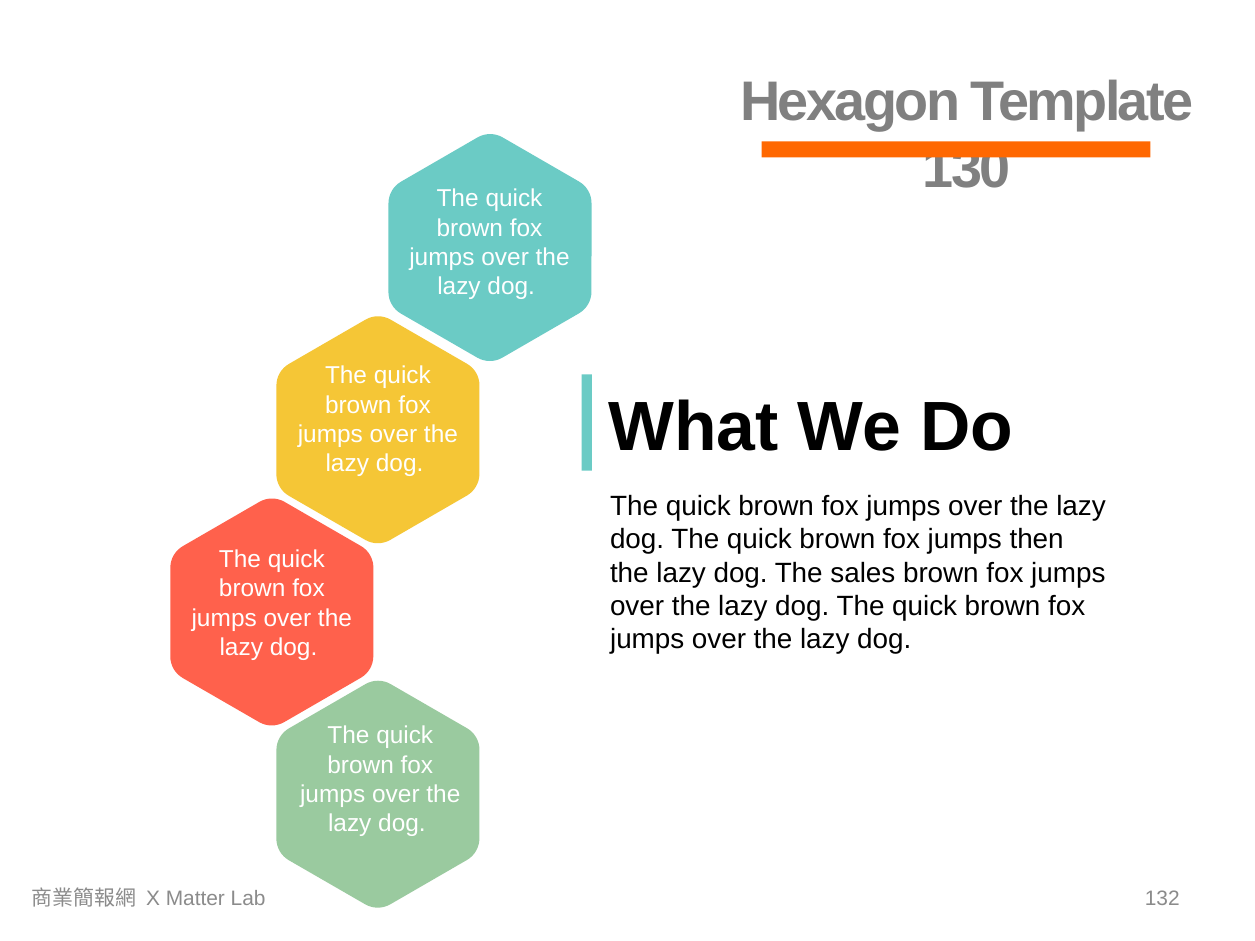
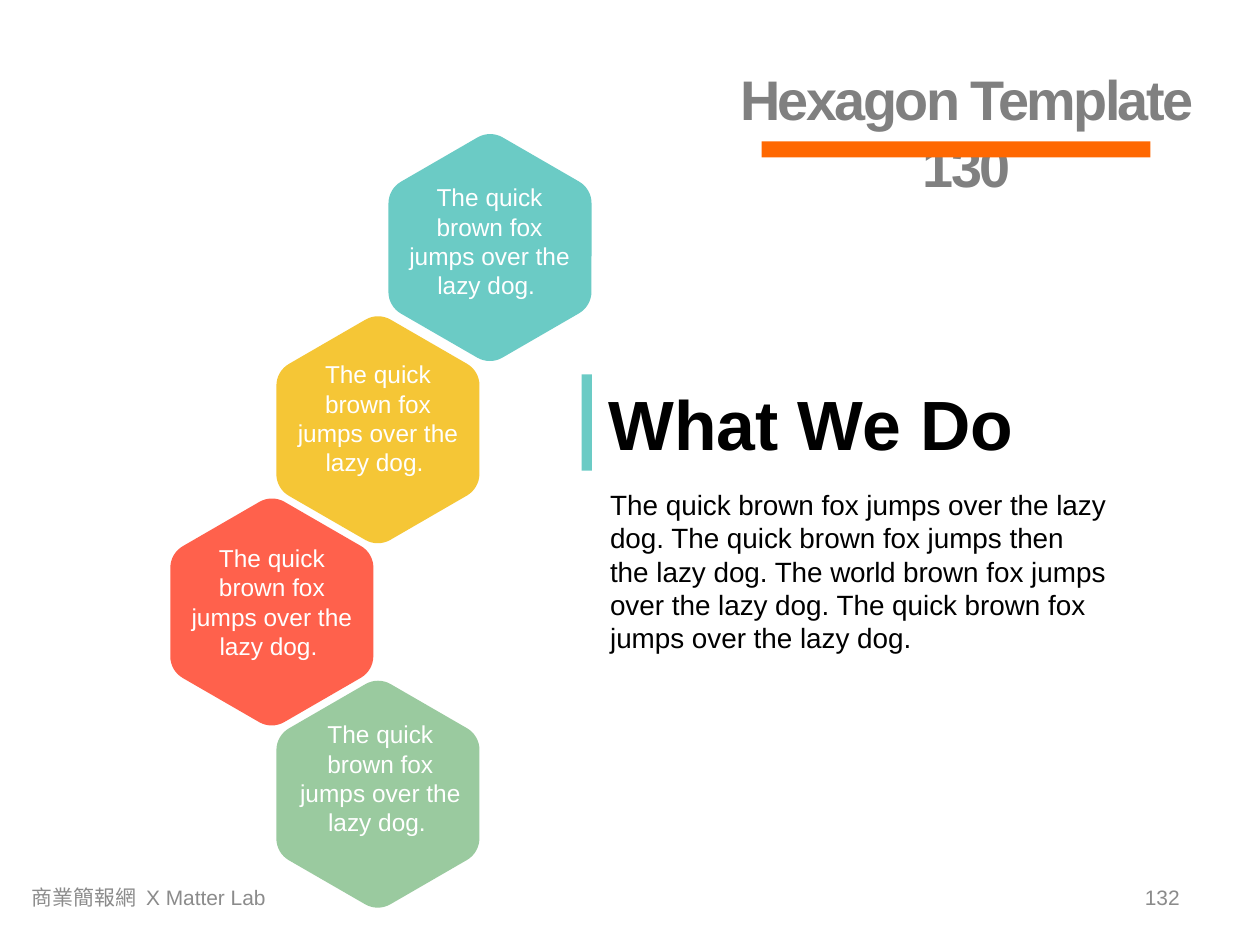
sales: sales -> world
